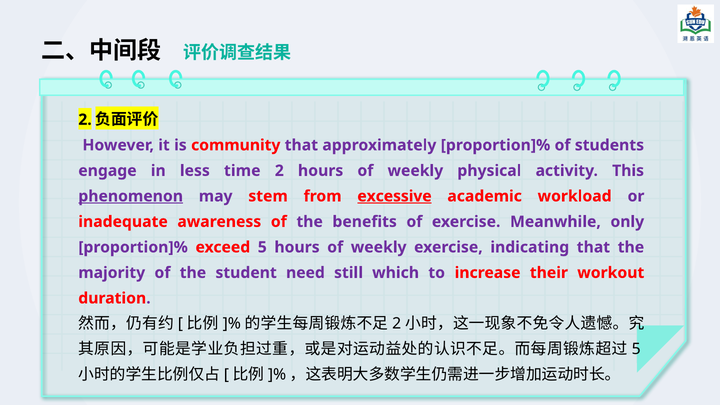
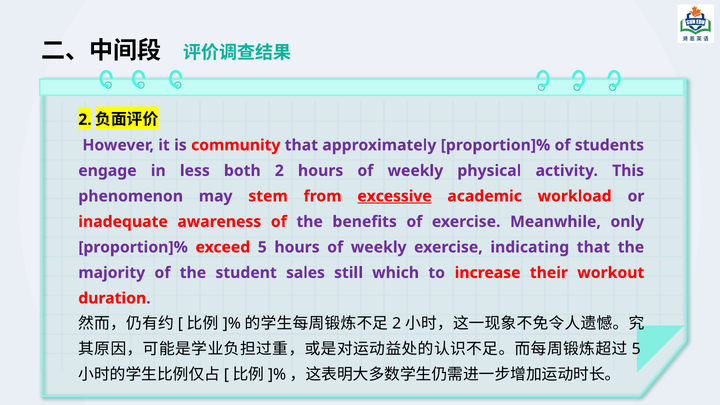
time: time -> both
phenomenon underline: present -> none
need: need -> sales
